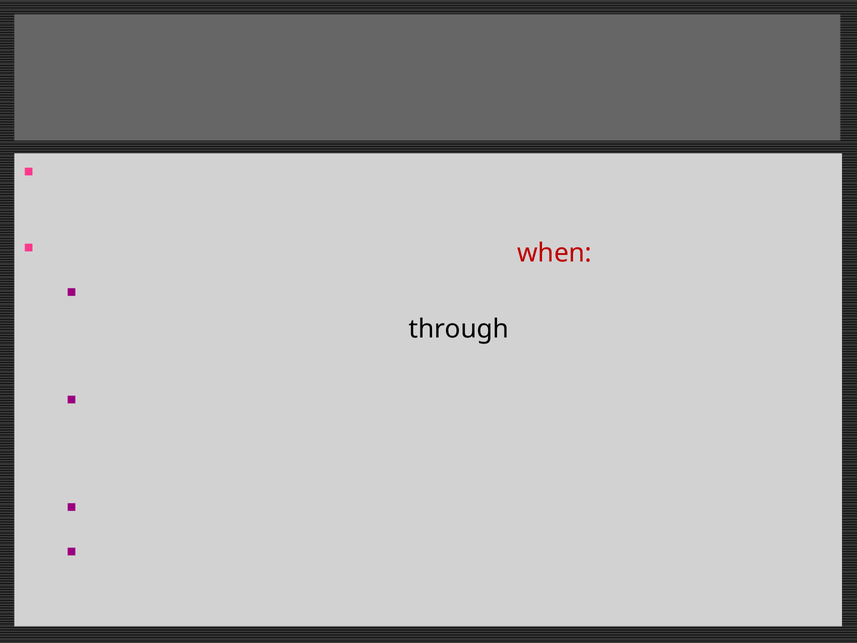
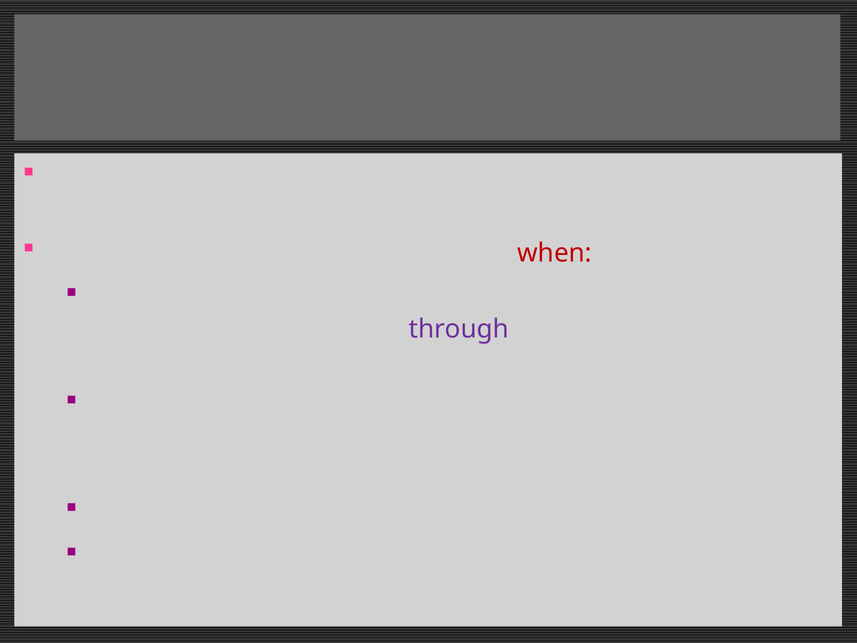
through colour: black -> purple
